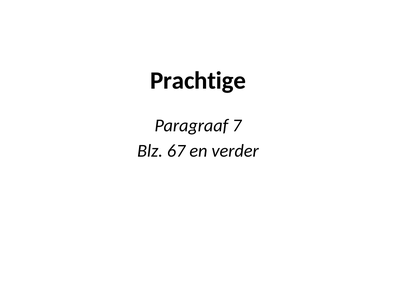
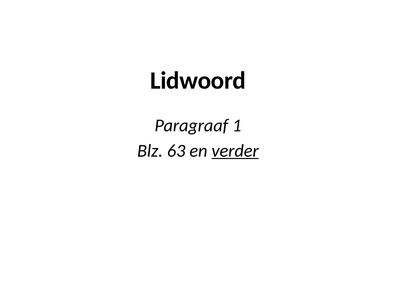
Prachtige: Prachtige -> Lidwoord
7: 7 -> 1
67: 67 -> 63
verder underline: none -> present
